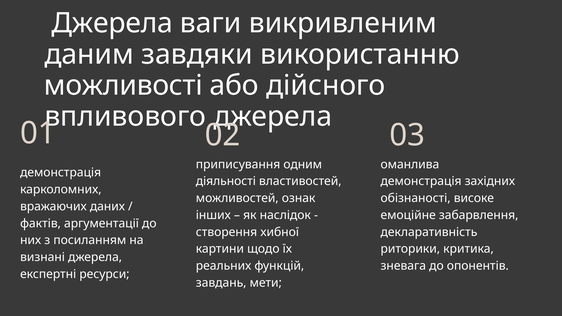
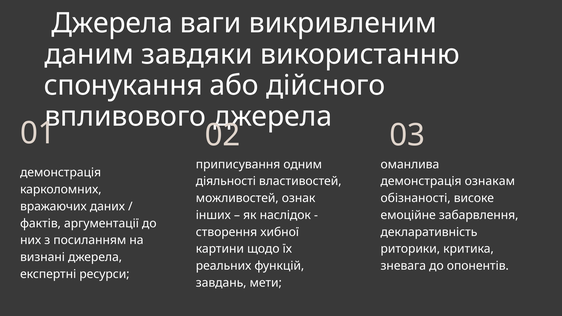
можливості: можливості -> спонукання
західних: західних -> ознакам
